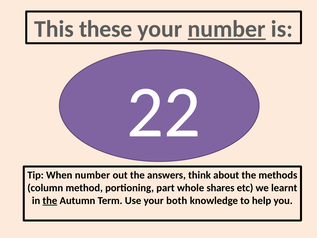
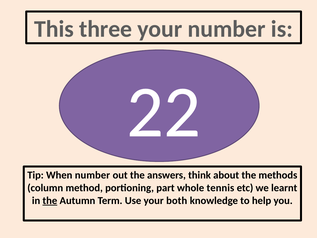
these: these -> three
number at (227, 29) underline: present -> none
shares: shares -> tennis
